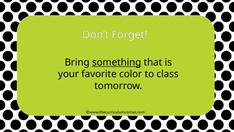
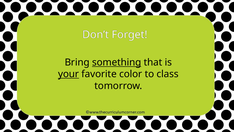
your underline: none -> present
